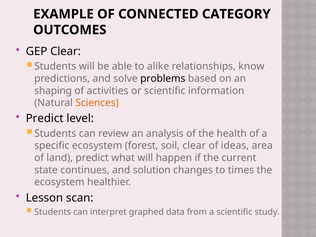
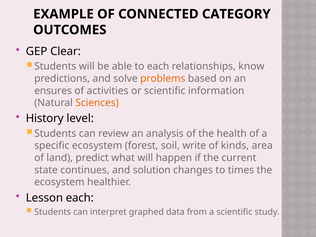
to alike: alike -> each
problems colour: black -> orange
shaping: shaping -> ensures
Predict at (45, 118): Predict -> History
soil clear: clear -> write
ideas: ideas -> kinds
Lesson scan: scan -> each
